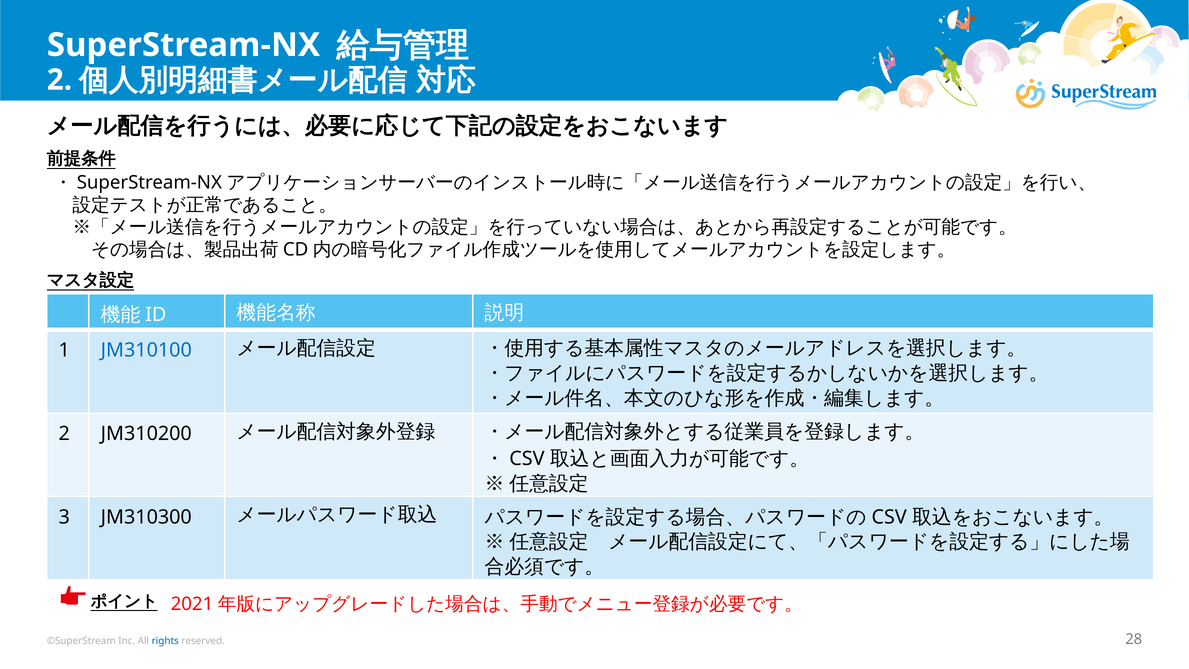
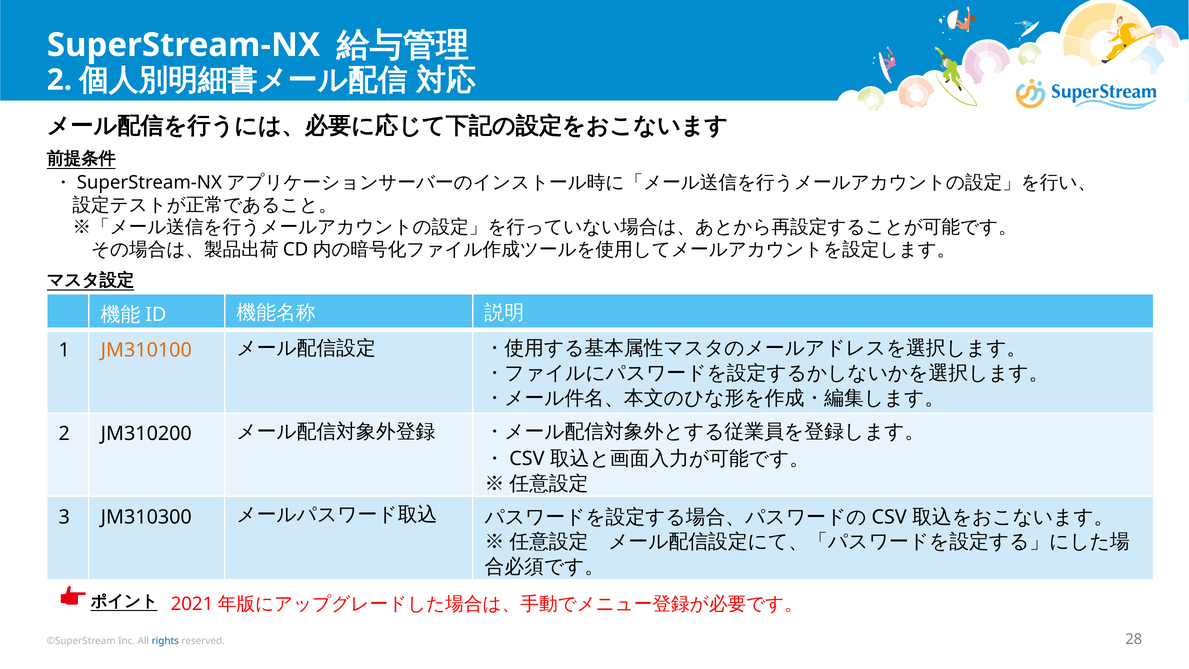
JM310100 colour: blue -> orange
